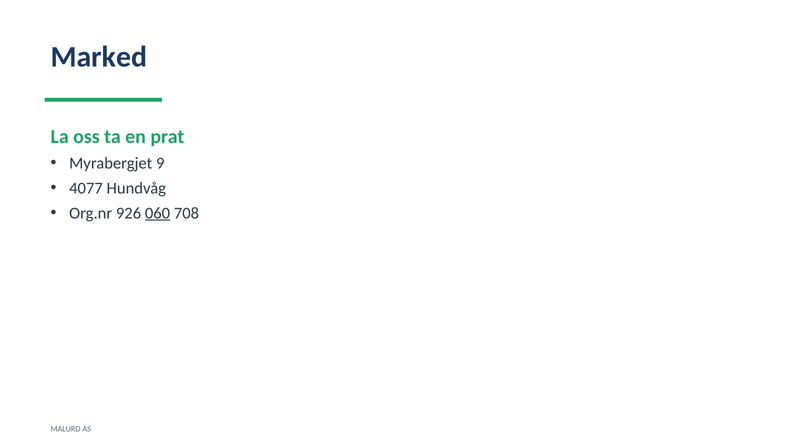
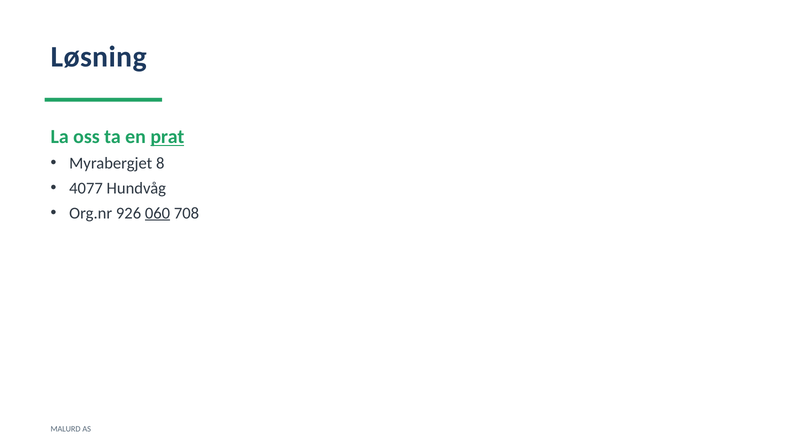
Marked: Marked -> Løsning
prat underline: none -> present
9: 9 -> 8
